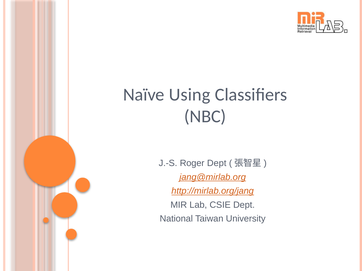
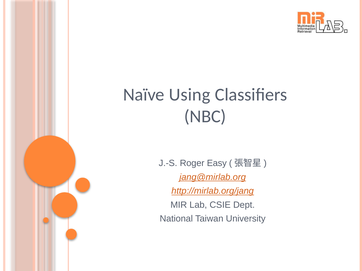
Roger Dept: Dept -> Easy
